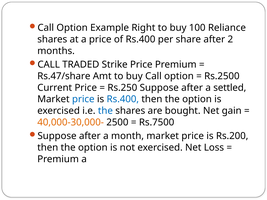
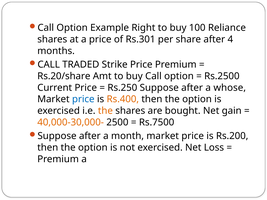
of Rs.400: Rs.400 -> Rs.301
2: 2 -> 4
Rs.47/share: Rs.47/share -> Rs.20/share
settled: settled -> whose
Rs.400 at (123, 99) colour: blue -> orange
the at (105, 111) colour: blue -> orange
